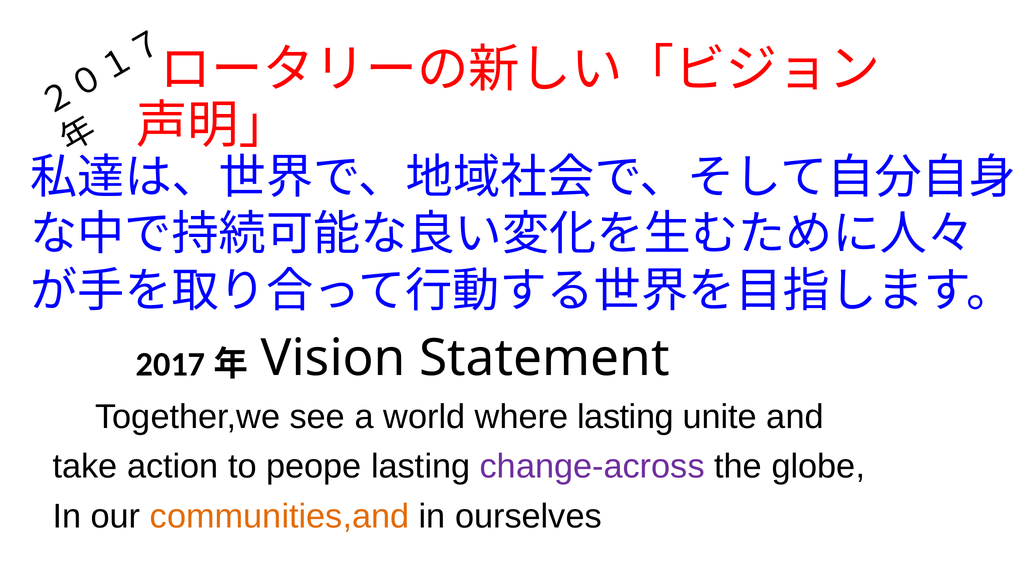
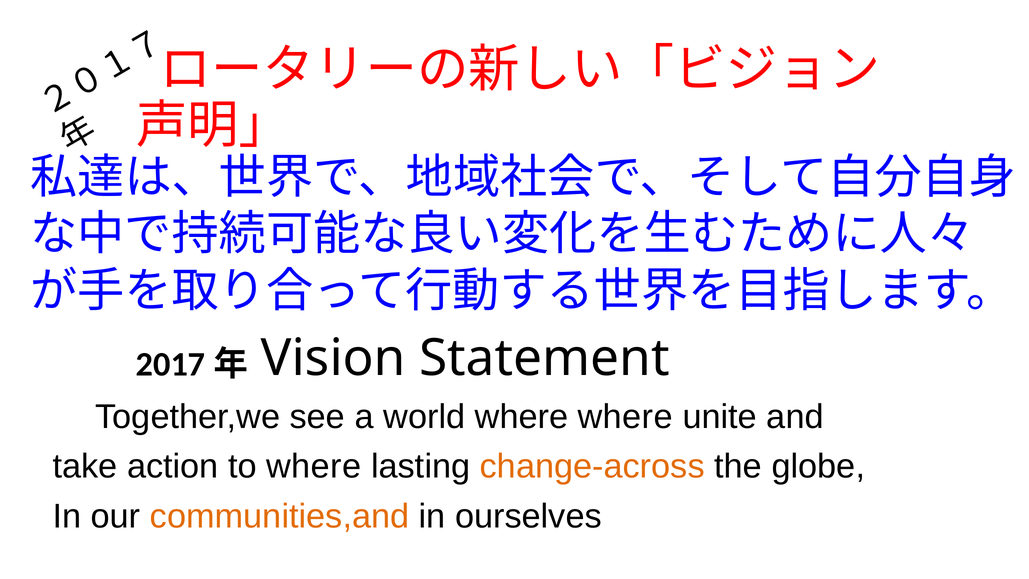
where lasting: lasting -> where
to peope: peope -> where
change-across colour: purple -> orange
